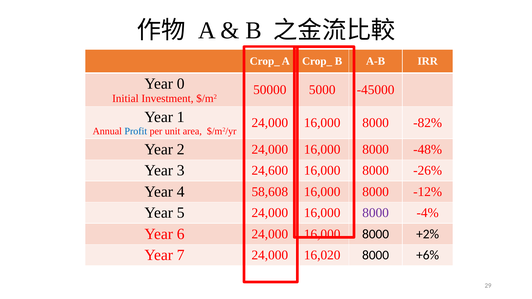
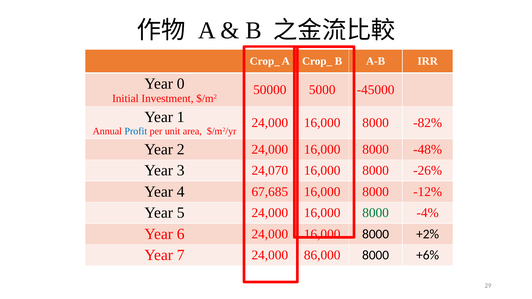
24,600: 24,600 -> 24,070
58,608: 58,608 -> 67,685
8000 at (376, 213) colour: purple -> green
16,020: 16,020 -> 86,000
